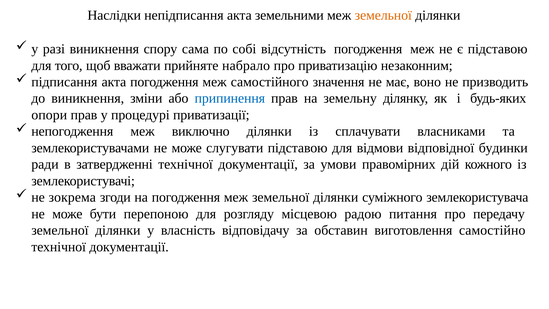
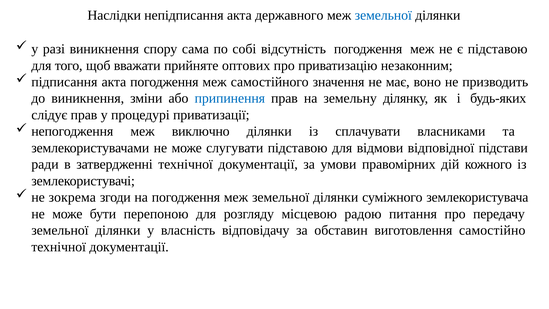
земельними: земельними -> державного
земельної at (383, 15) colour: orange -> blue
набрало: набрало -> оптових
опори: опори -> слідує
будинки: будинки -> підстави
